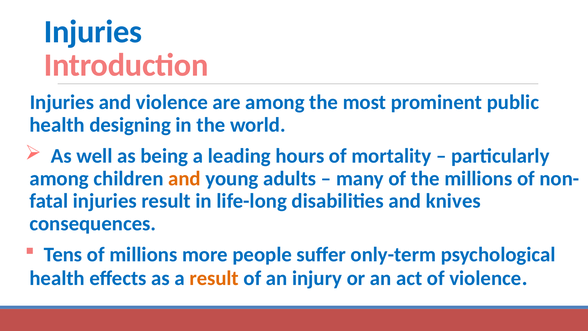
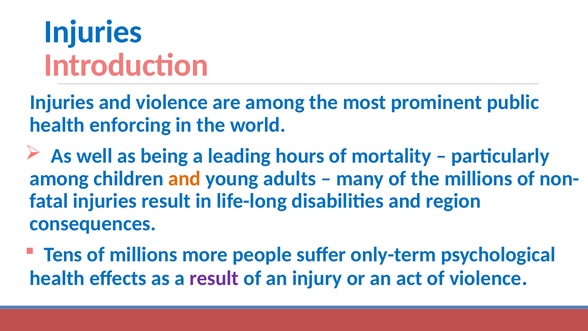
designing: designing -> enforcing
knives: knives -> region
result at (214, 278) colour: orange -> purple
